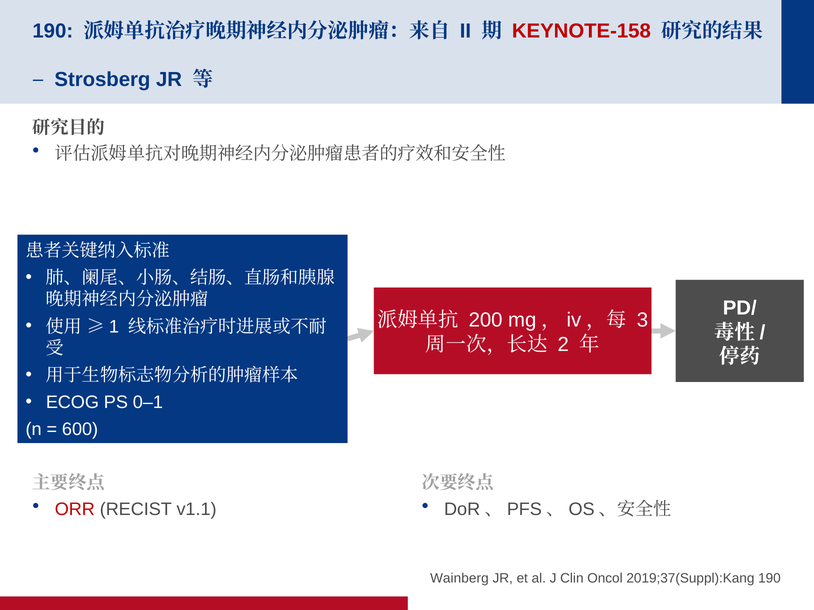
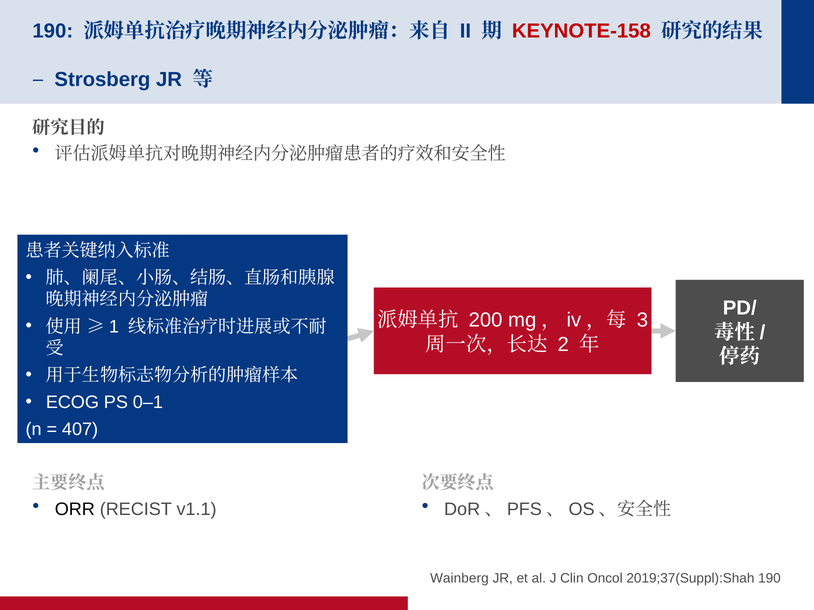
600: 600 -> 407
ORR colour: red -> black
2019;37(Suppl):Kang: 2019;37(Suppl):Kang -> 2019;37(Suppl):Shah
